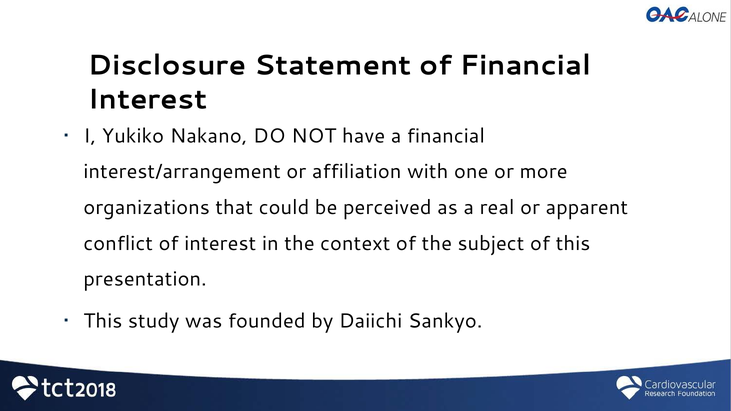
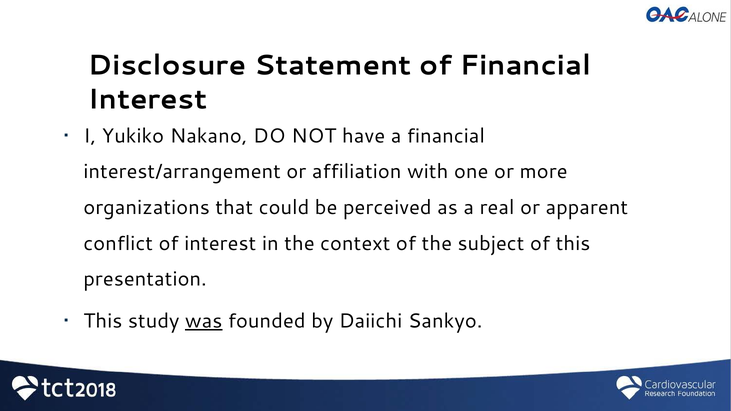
was underline: none -> present
